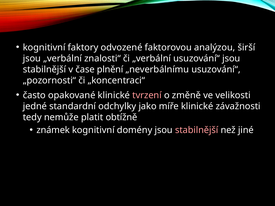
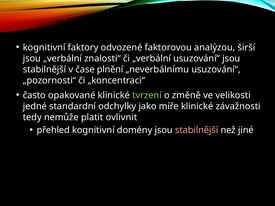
tvrzení colour: pink -> light green
obtížně: obtížně -> ovlivnit
známek: známek -> přehled
